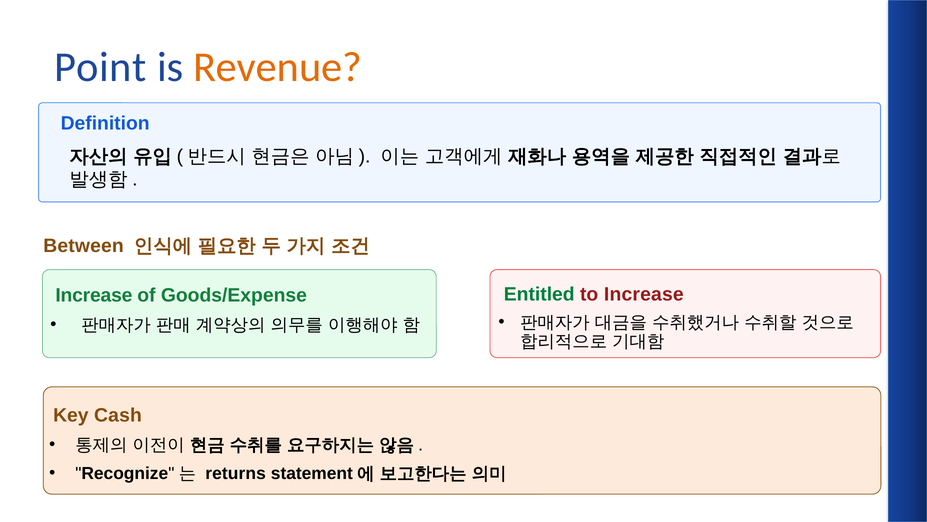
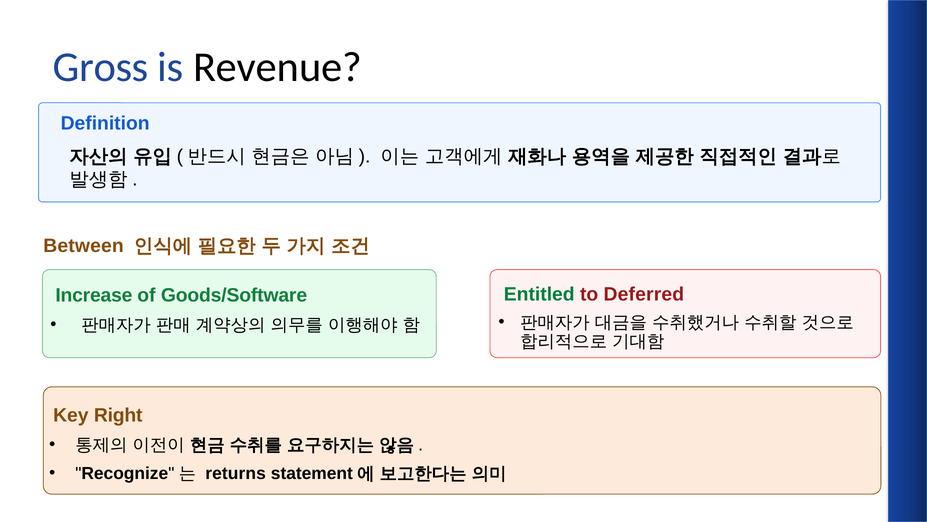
Point: Point -> Gross
Revenue colour: orange -> black
to Increase: Increase -> Deferred
Goods/Expense: Goods/Expense -> Goods/Software
Cash: Cash -> Right
